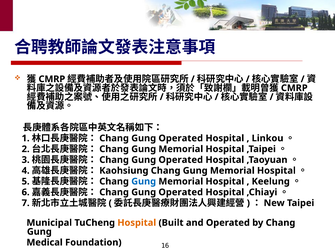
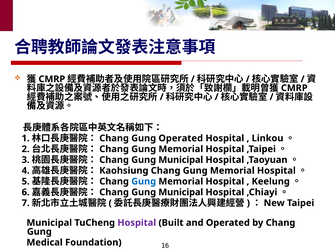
Operated at (181, 160): Operated -> Municipal
Operated at (181, 192): Operated -> Municipal
Hospital at (137, 223) colour: orange -> purple
